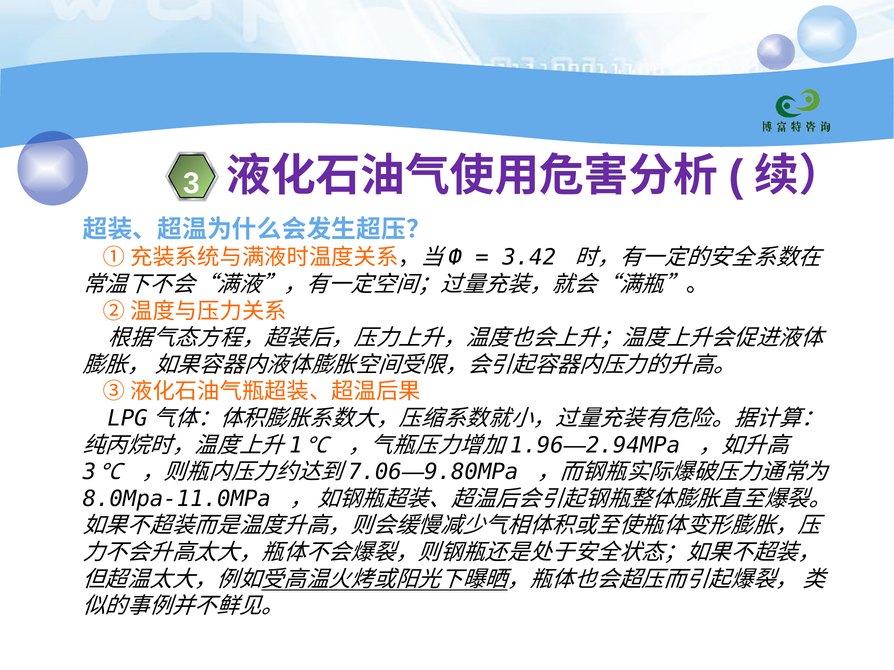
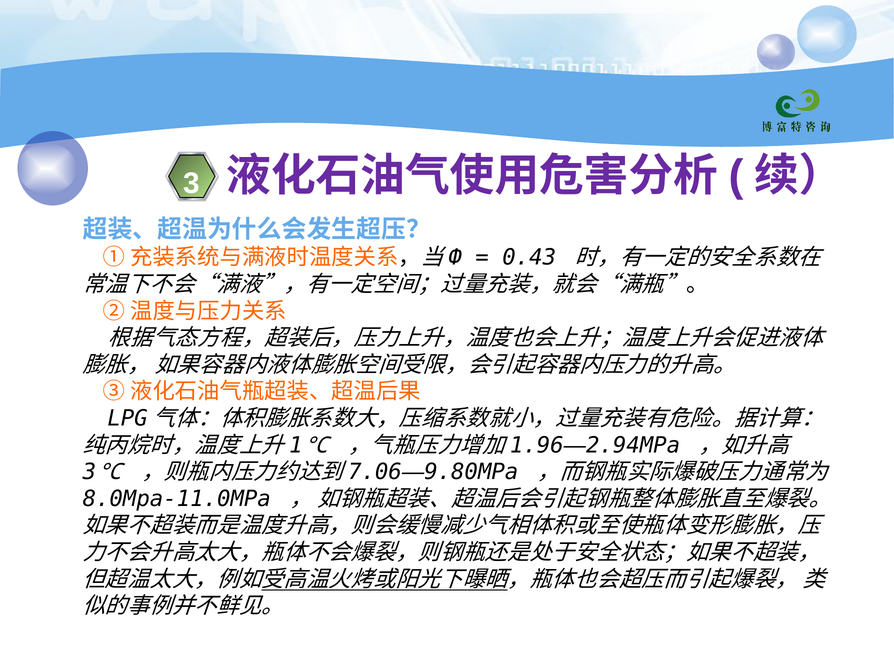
3.42: 3.42 -> 0.43
